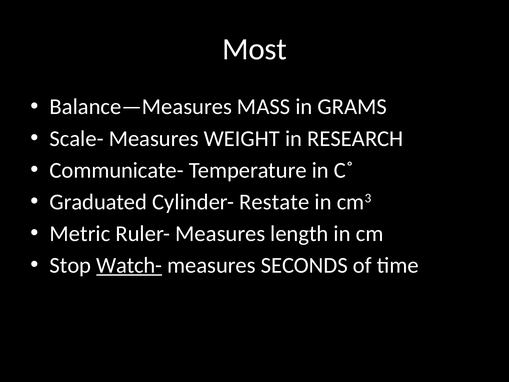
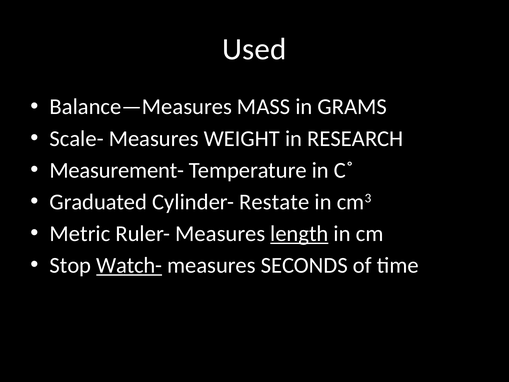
Most: Most -> Used
Communicate-: Communicate- -> Measurement-
length underline: none -> present
